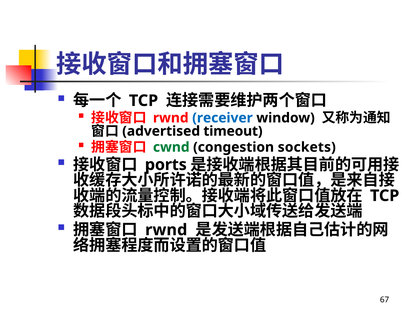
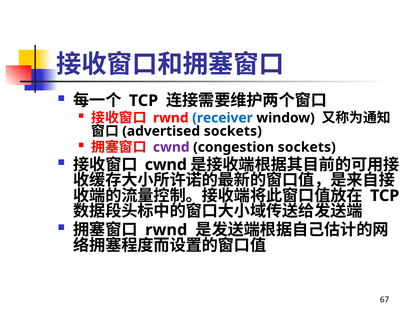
timeout at (233, 131): timeout -> sockets
cwnd at (171, 147) colour: green -> purple
ports at (166, 164): ports -> cwnd
